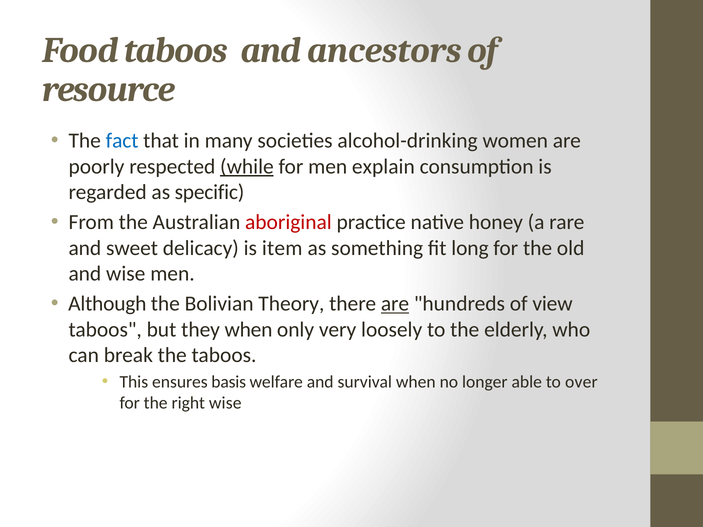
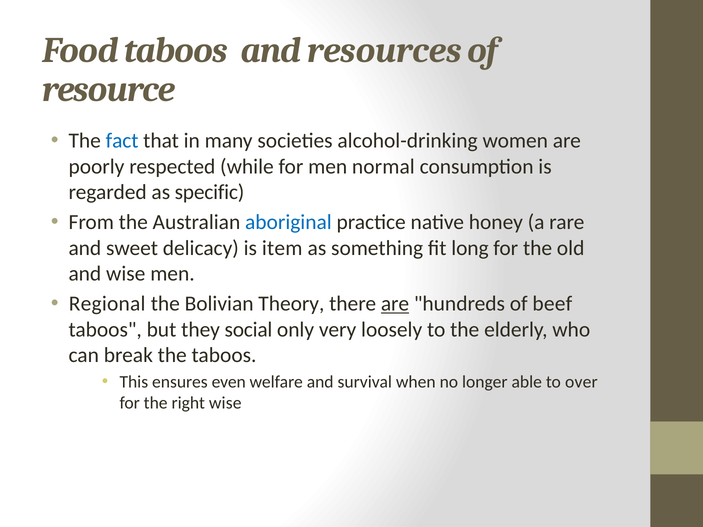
ancestors: ancestors -> resources
while underline: present -> none
explain: explain -> normal
aboriginal colour: red -> blue
Although: Although -> Regional
view: view -> beef
they when: when -> social
basis: basis -> even
